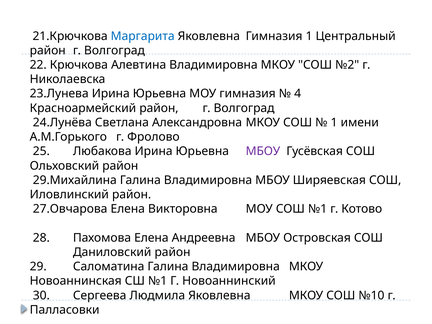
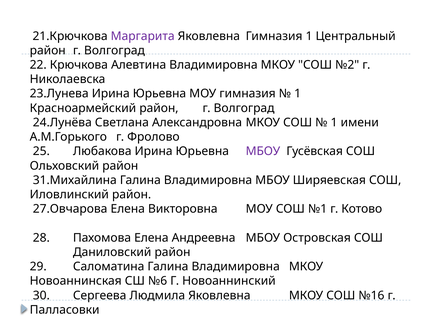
Маргарита colour: blue -> purple
4 at (298, 94): 4 -> 1
29.Михайлина: 29.Михайлина -> 31.Михайлина
СШ №1: №1 -> №6
№10: №10 -> №16
